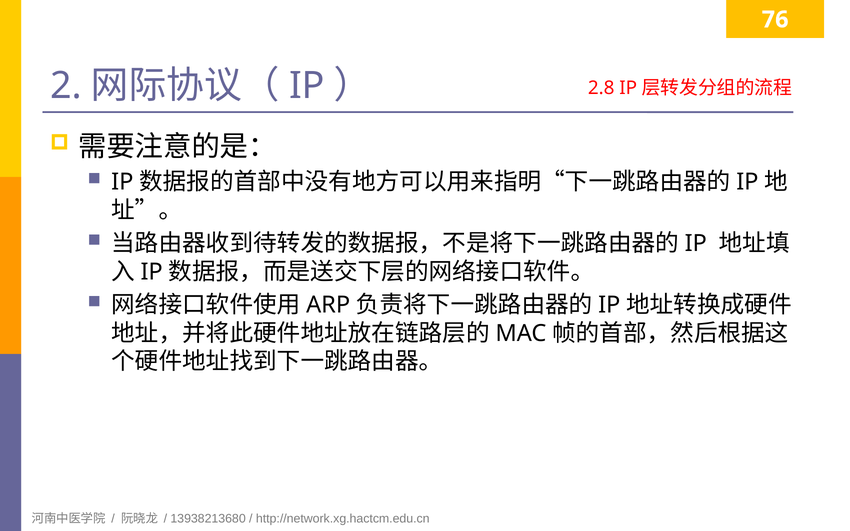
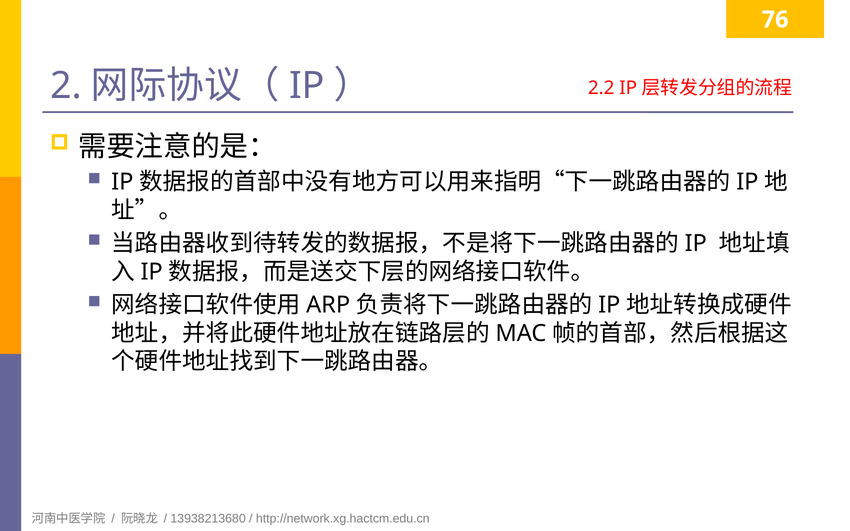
2.8: 2.8 -> 2.2
